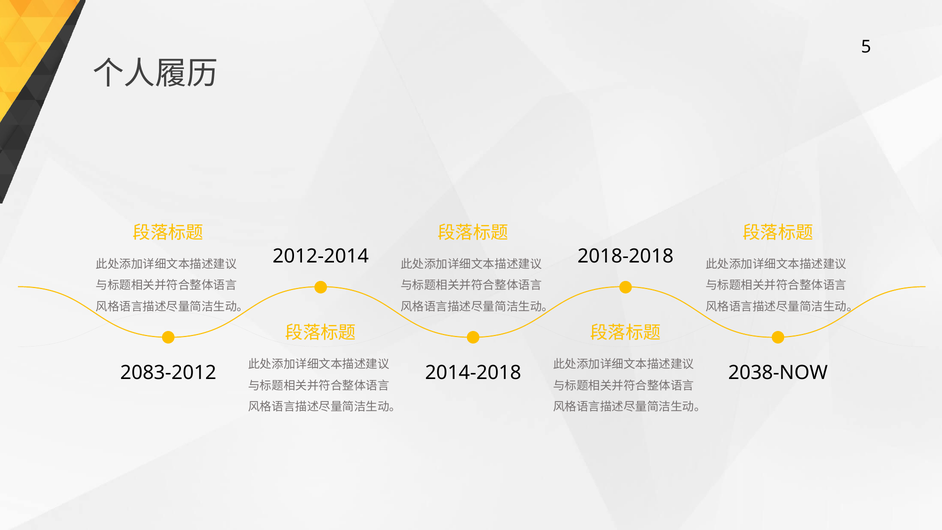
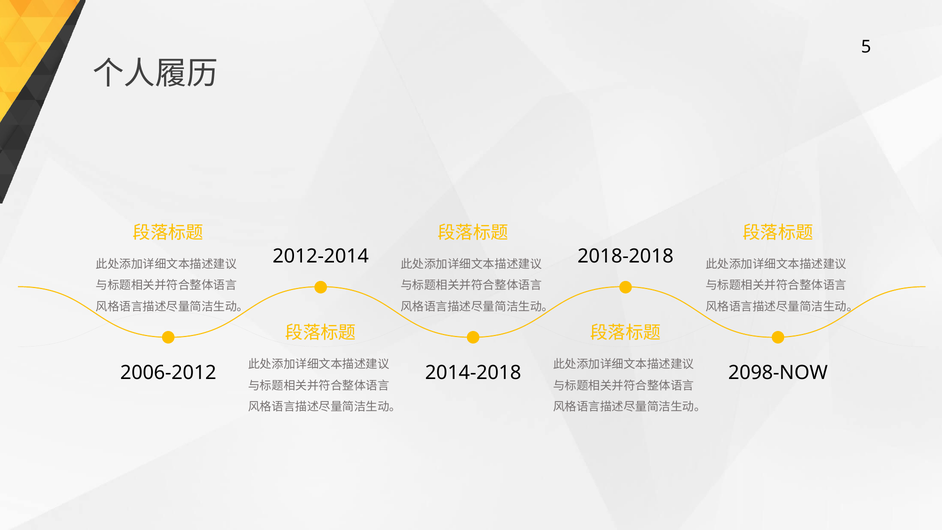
2083-2012: 2083-2012 -> 2006-2012
2038-NOW: 2038-NOW -> 2098-NOW
